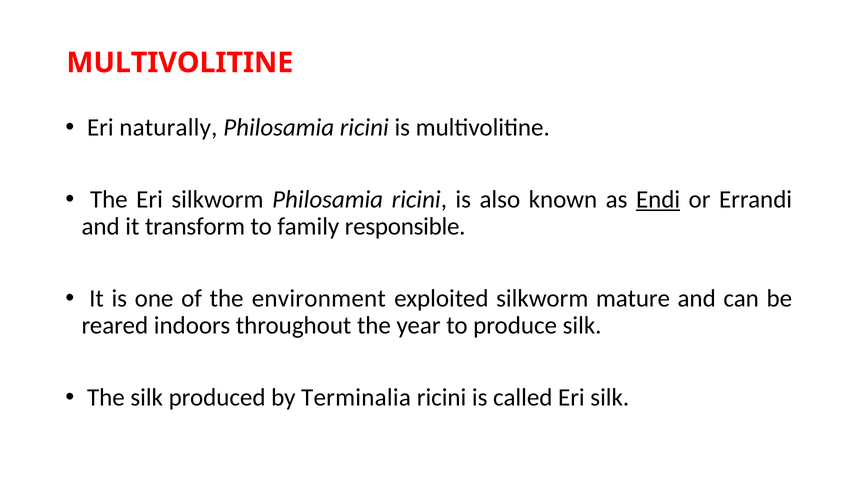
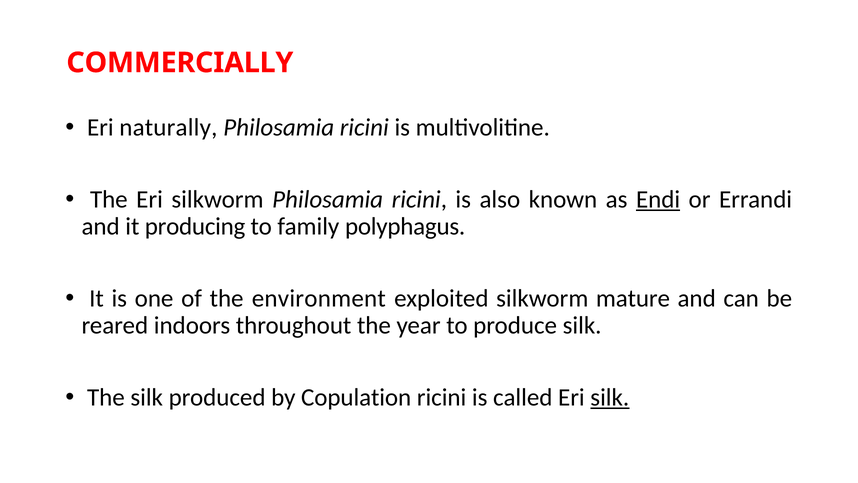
MULTIVOLITINE at (180, 63): MULTIVOLITINE -> COMMERCIALLY
transform: transform -> producing
responsible: responsible -> polyphagus
Terminalia: Terminalia -> Copulation
silk at (610, 397) underline: none -> present
